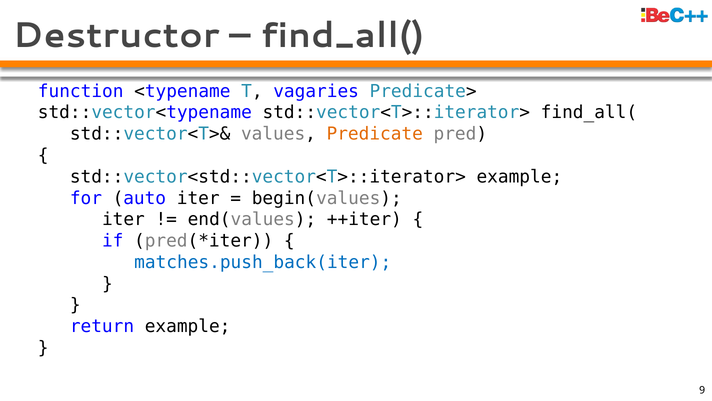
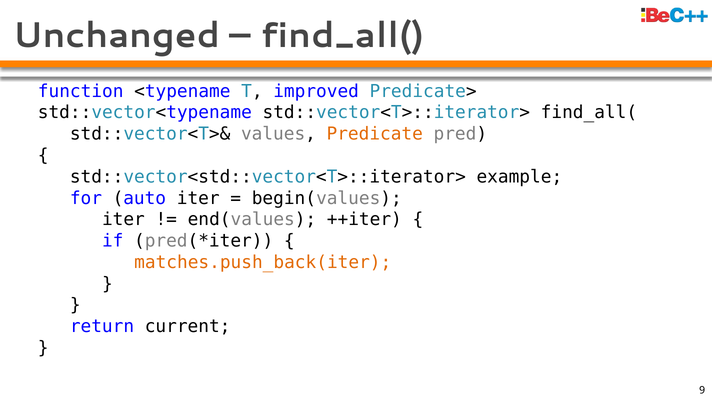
Destructor: Destructor -> Unchanged
vagaries: vagaries -> improved
matches.push_back(iter colour: blue -> orange
return example: example -> current
